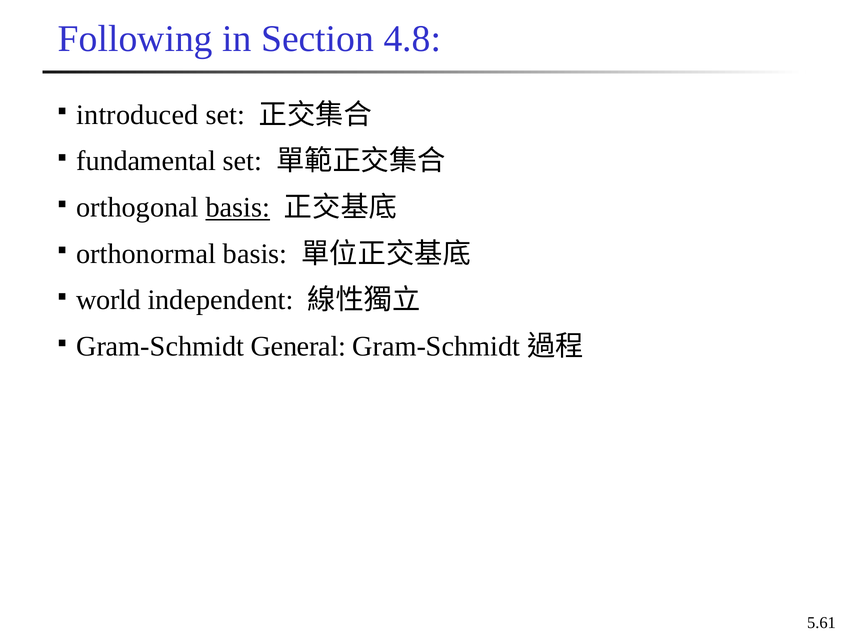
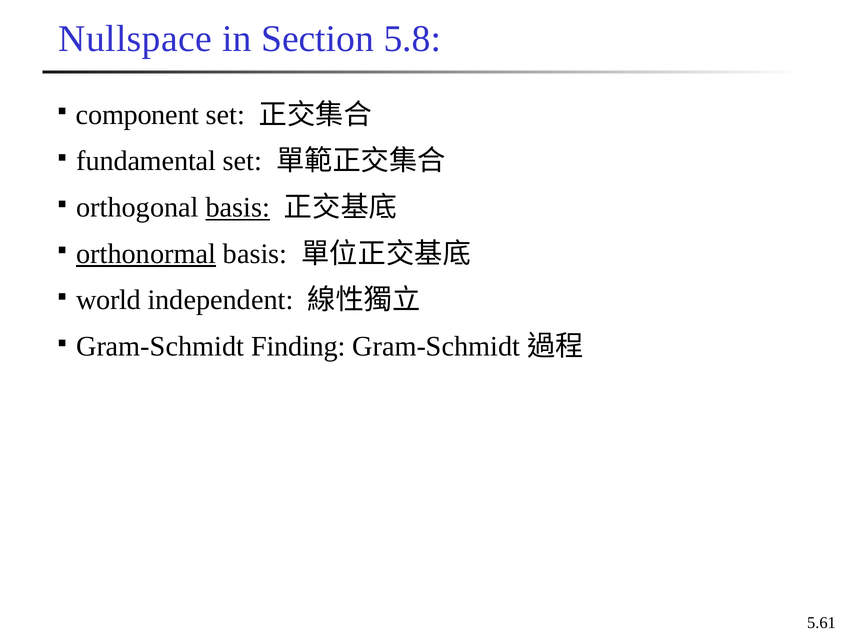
Following: Following -> Nullspace
4.8: 4.8 -> 5.8
introduced: introduced -> component
orthonormal underline: none -> present
General: General -> Finding
